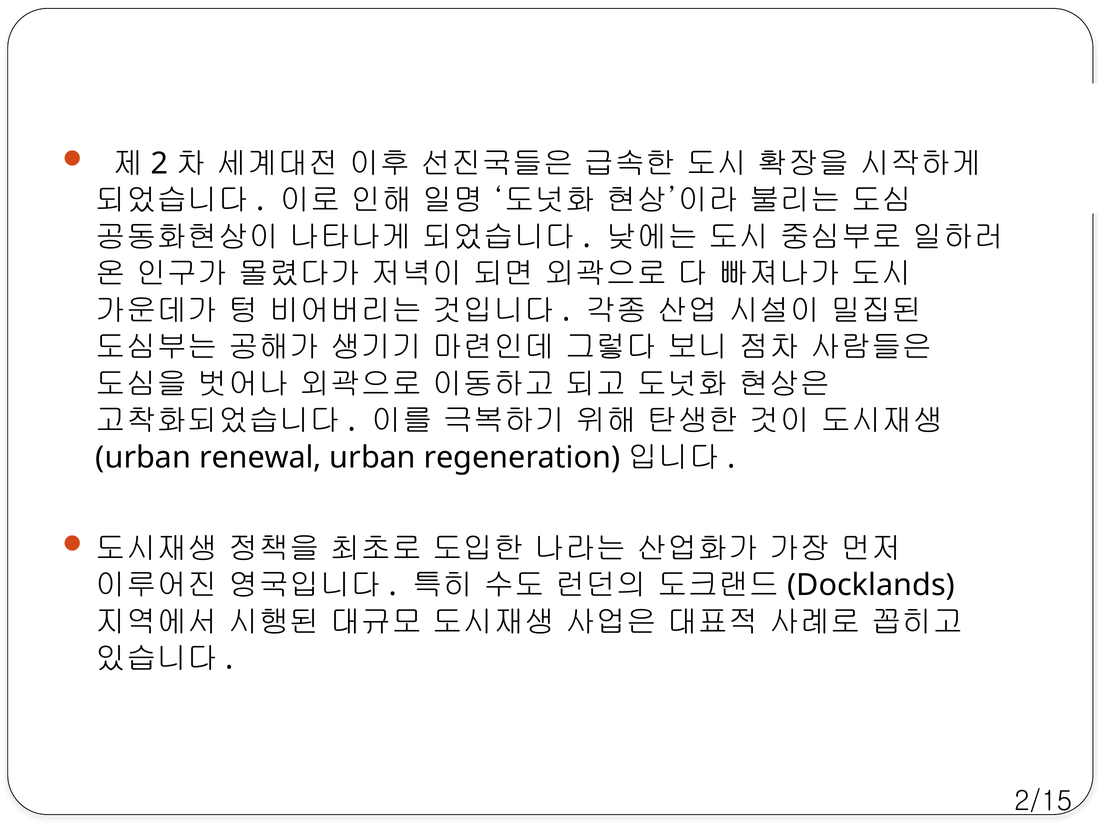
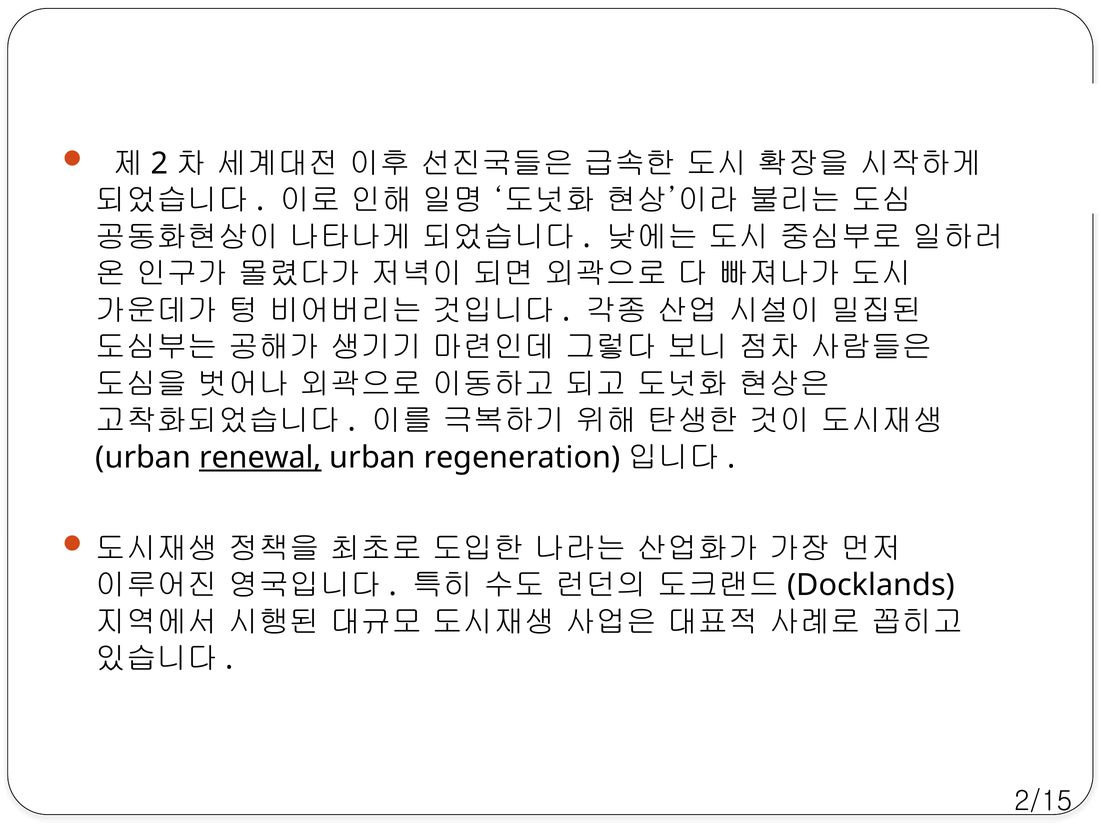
renewal underline: none -> present
